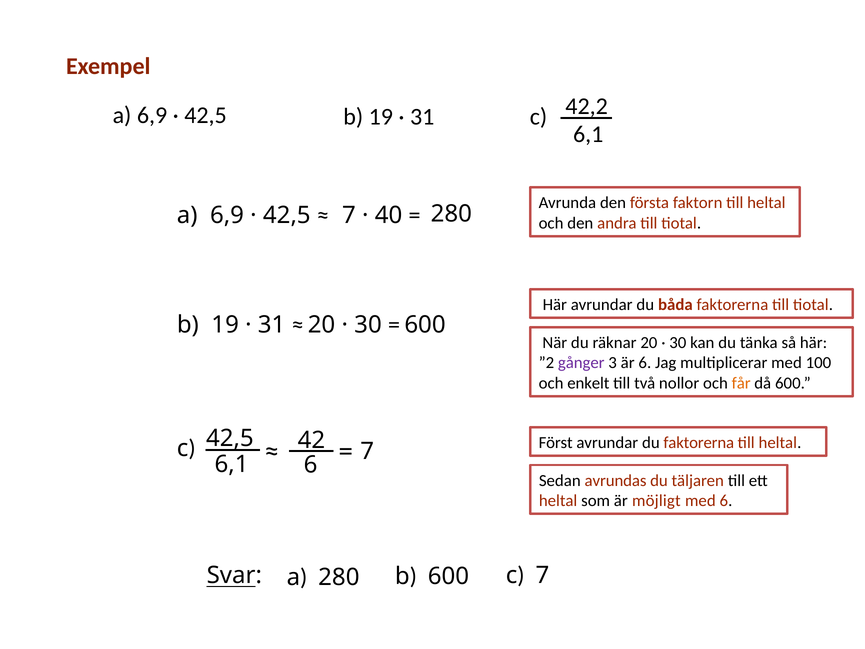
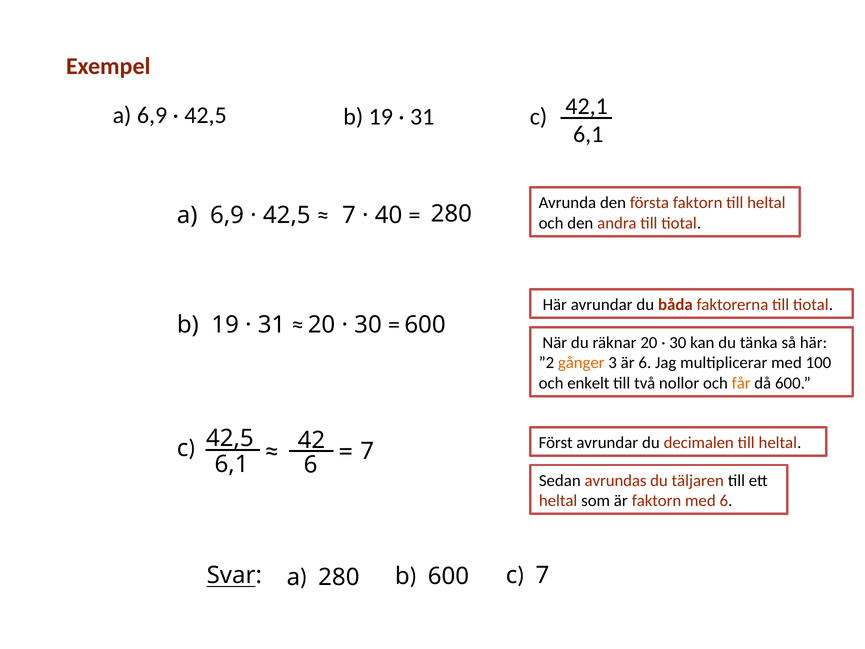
42,2: 42,2 -> 42,1
gånger colour: purple -> orange
du faktorerna: faktorerna -> decimalen
är möjligt: möjligt -> faktorn
